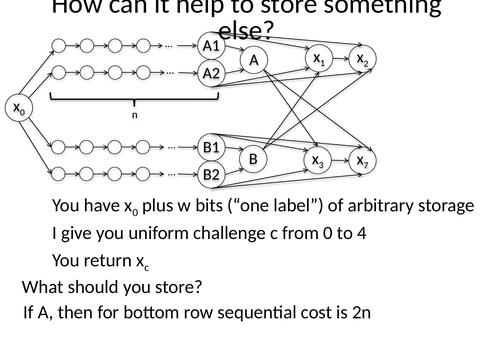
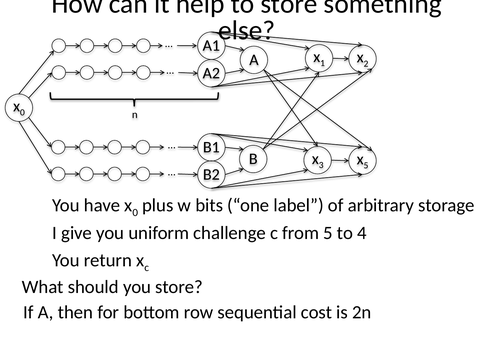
7 at (366, 166): 7 -> 5
from 0: 0 -> 5
